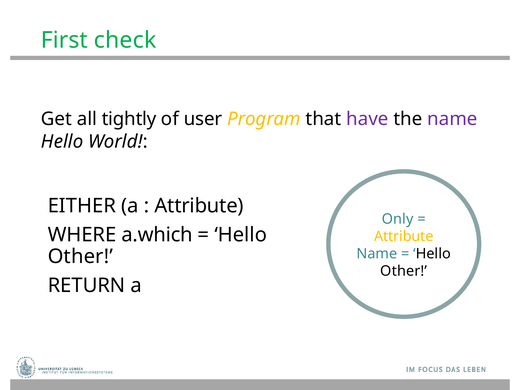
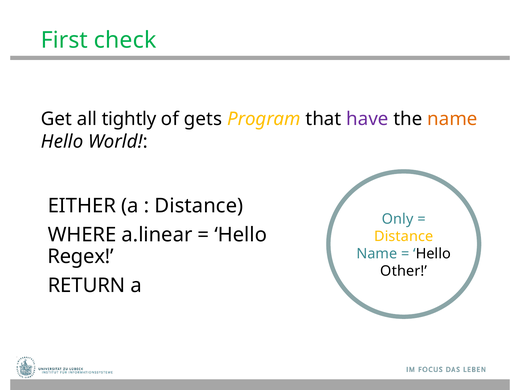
user: user -> gets
name at (452, 119) colour: purple -> orange
Attribute at (199, 206): Attribute -> Distance
a.which: a.which -> a.linear
Attribute at (404, 236): Attribute -> Distance
Other at (80, 256): Other -> Regex
